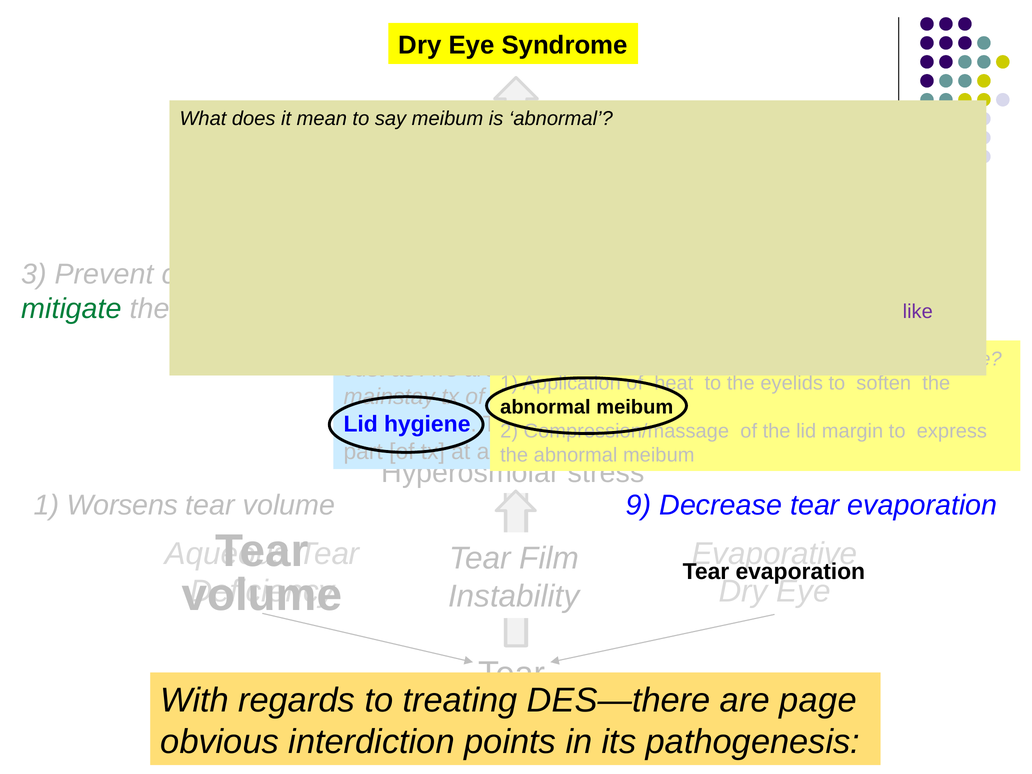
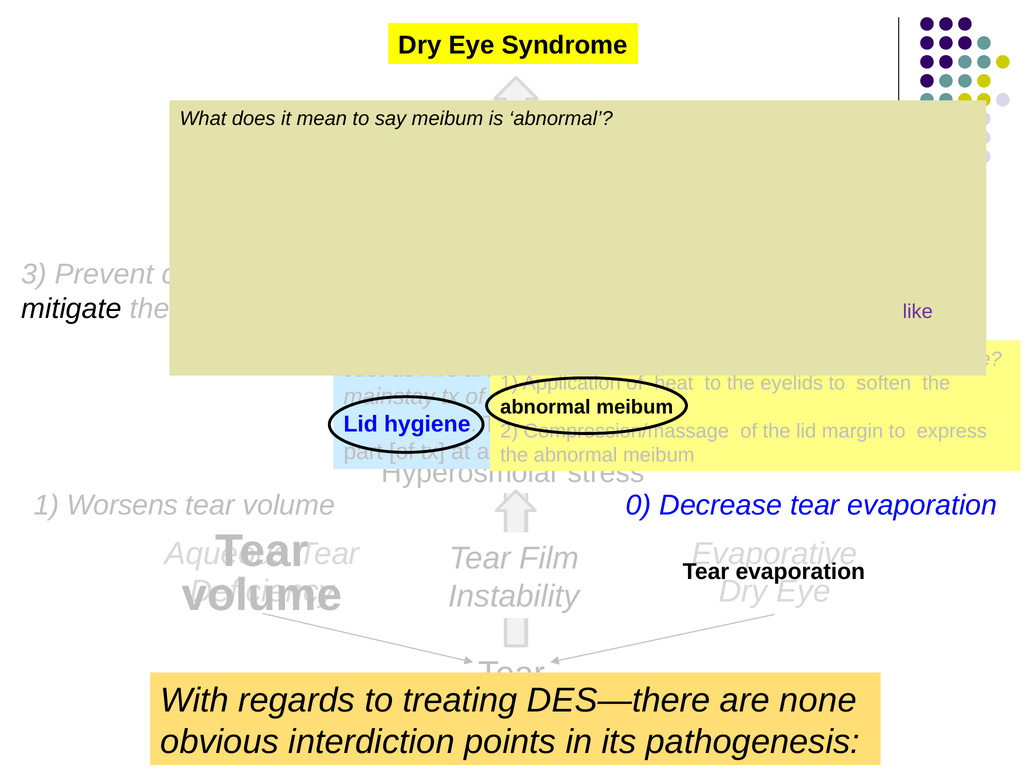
mitigate colour: green -> black
9: 9 -> 0
page: page -> none
